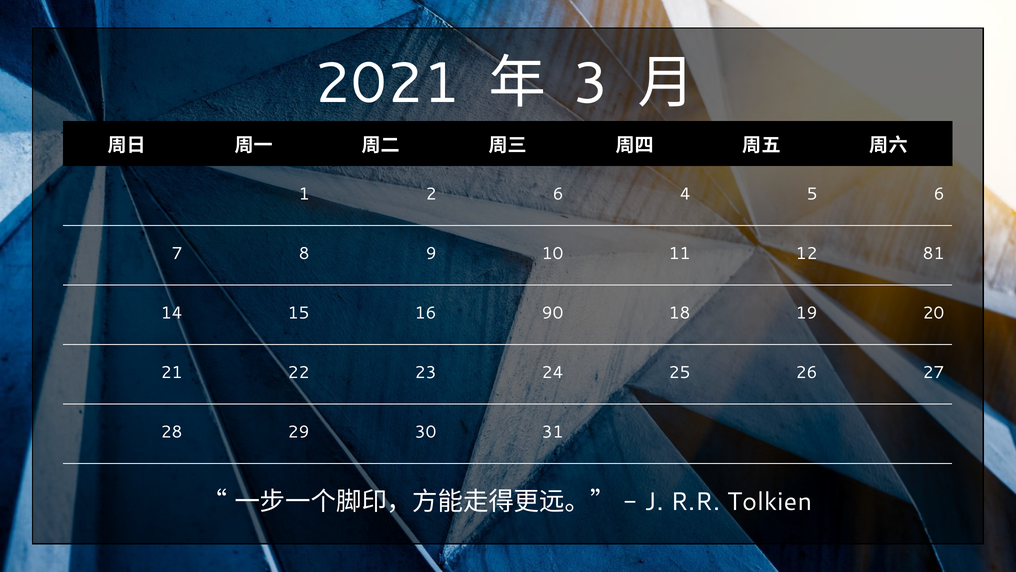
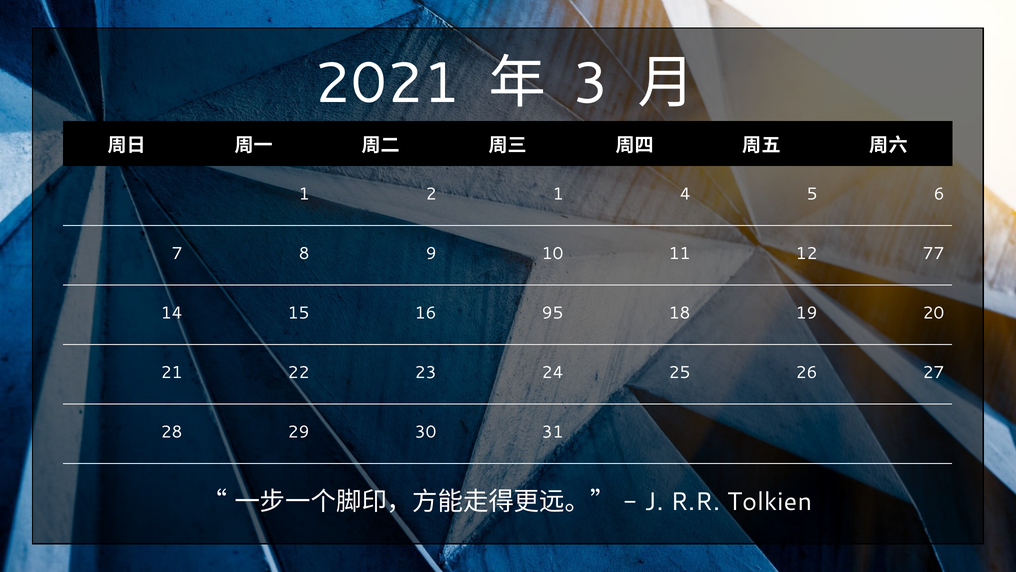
2 6: 6 -> 1
81: 81 -> 77
90: 90 -> 95
